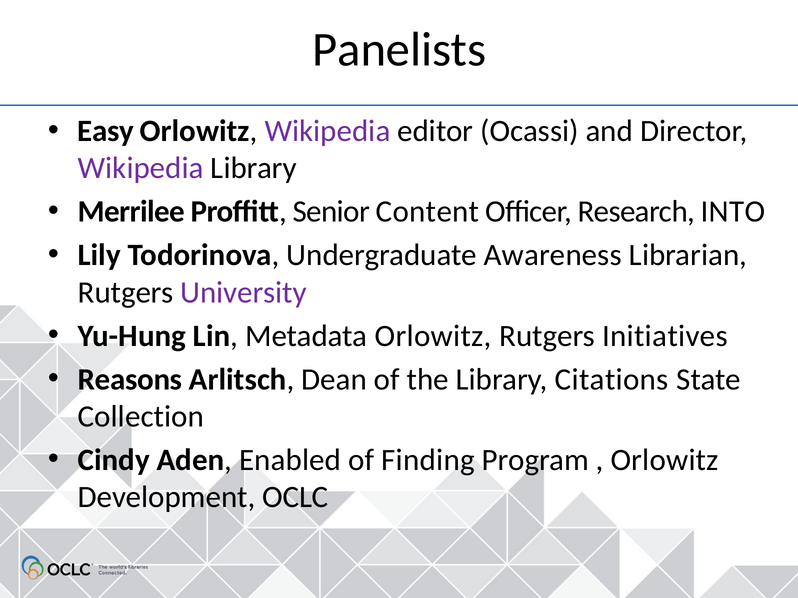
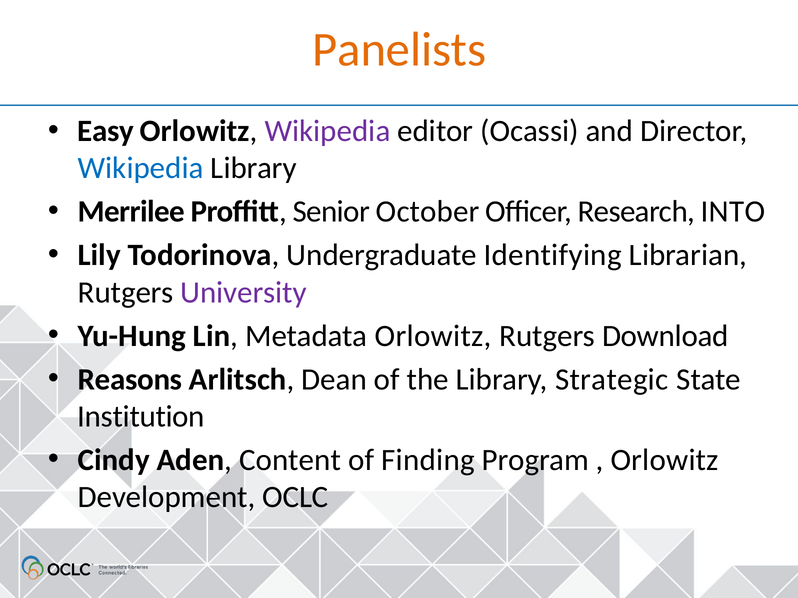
Panelists colour: black -> orange
Wikipedia at (141, 168) colour: purple -> blue
Content: Content -> October
Awareness: Awareness -> Identifying
Initiatives: Initiatives -> Download
Citations: Citations -> Strategic
Collection: Collection -> Institution
Enabled: Enabled -> Content
